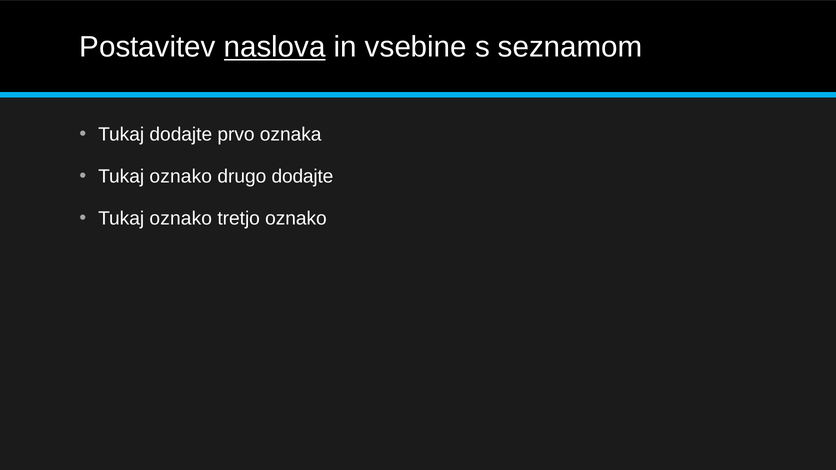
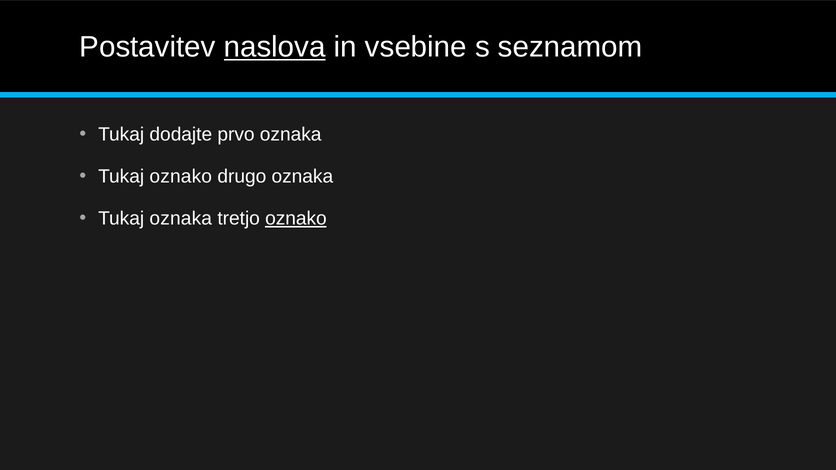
drugo dodajte: dodajte -> oznaka
oznako at (181, 219): oznako -> oznaka
oznako at (296, 219) underline: none -> present
